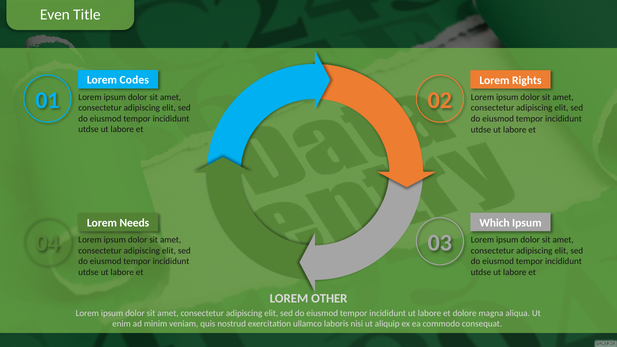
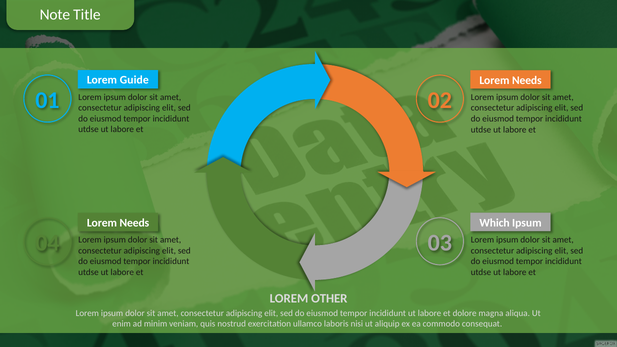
Even: Even -> Note
Codes: Codes -> Guide
Rights at (527, 80): Rights -> Needs
